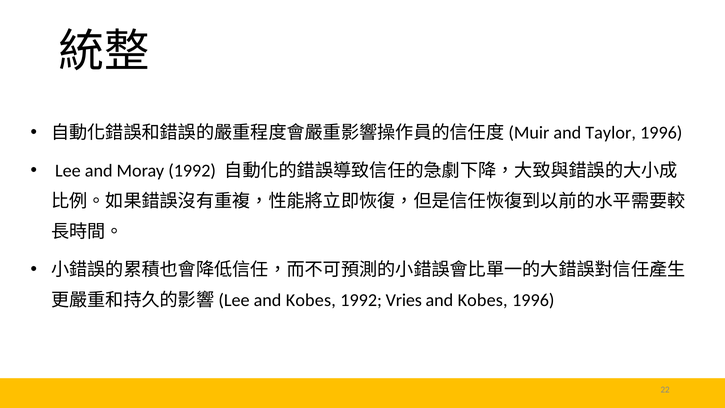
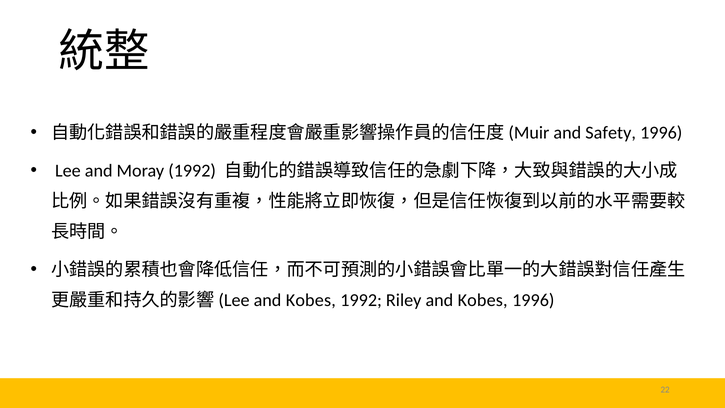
Taylor: Taylor -> Safety
Vries: Vries -> Riley
